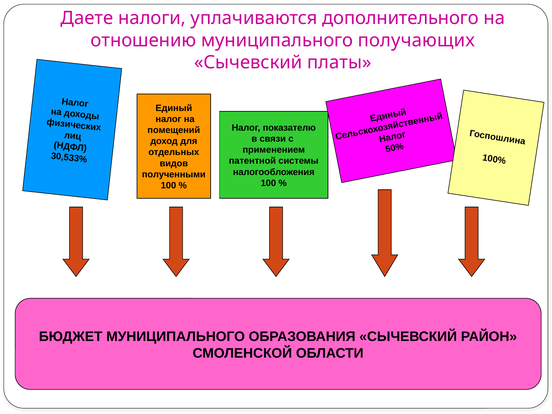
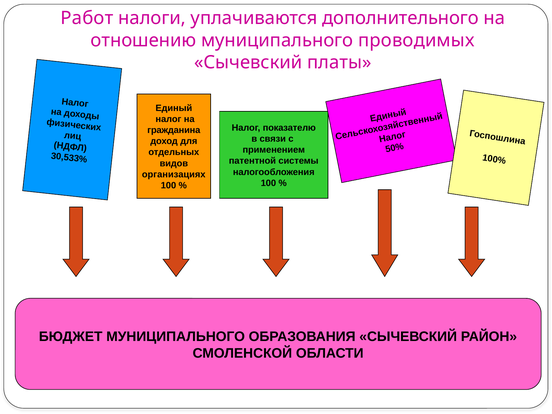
Даете: Даете -> Работ
получающих: получающих -> проводимых
помещений: помещений -> гражданина
полученными: полученными -> организациях
